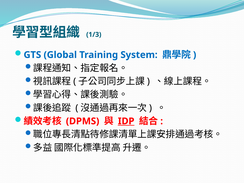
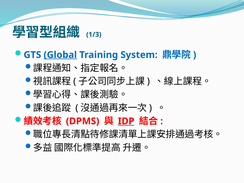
Global underline: none -> present
